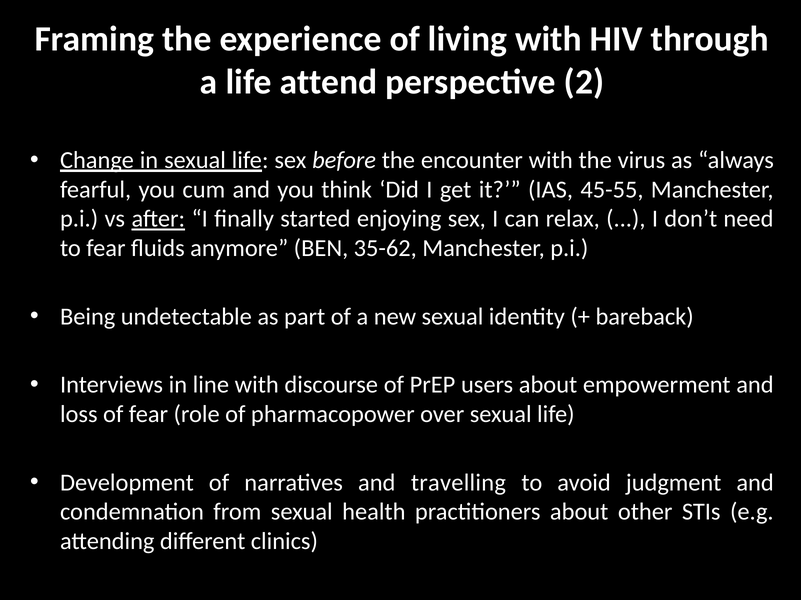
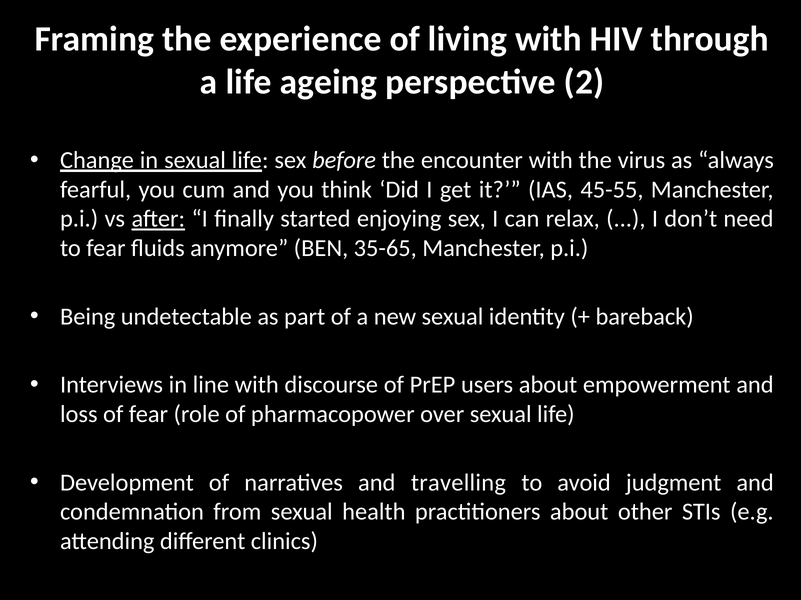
attend: attend -> ageing
35-62: 35-62 -> 35-65
